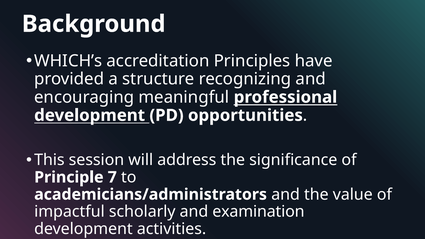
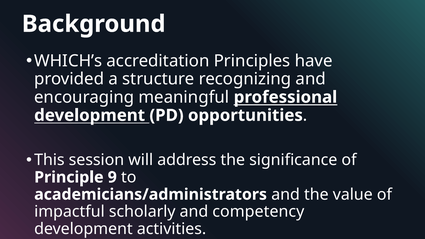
7: 7 -> 9
examination: examination -> competency
